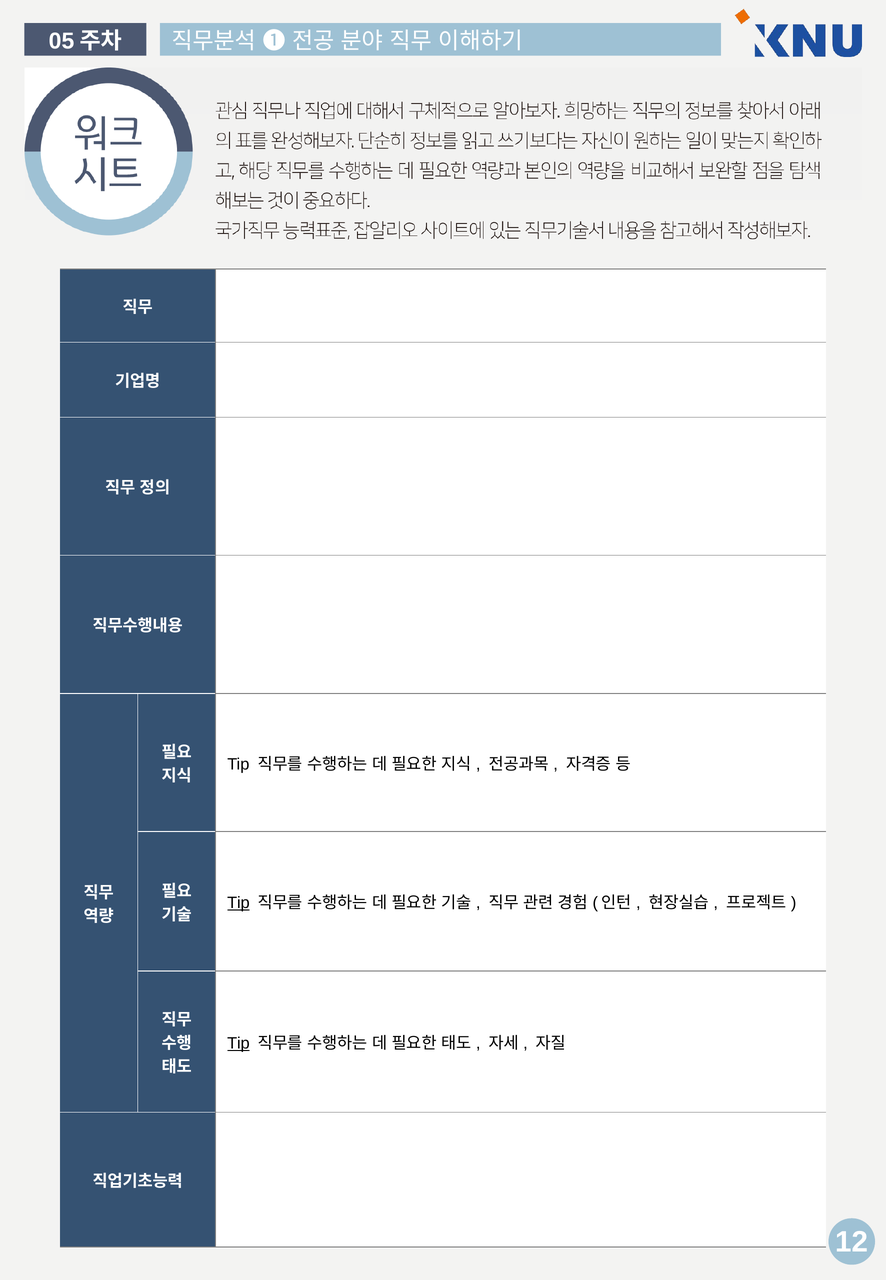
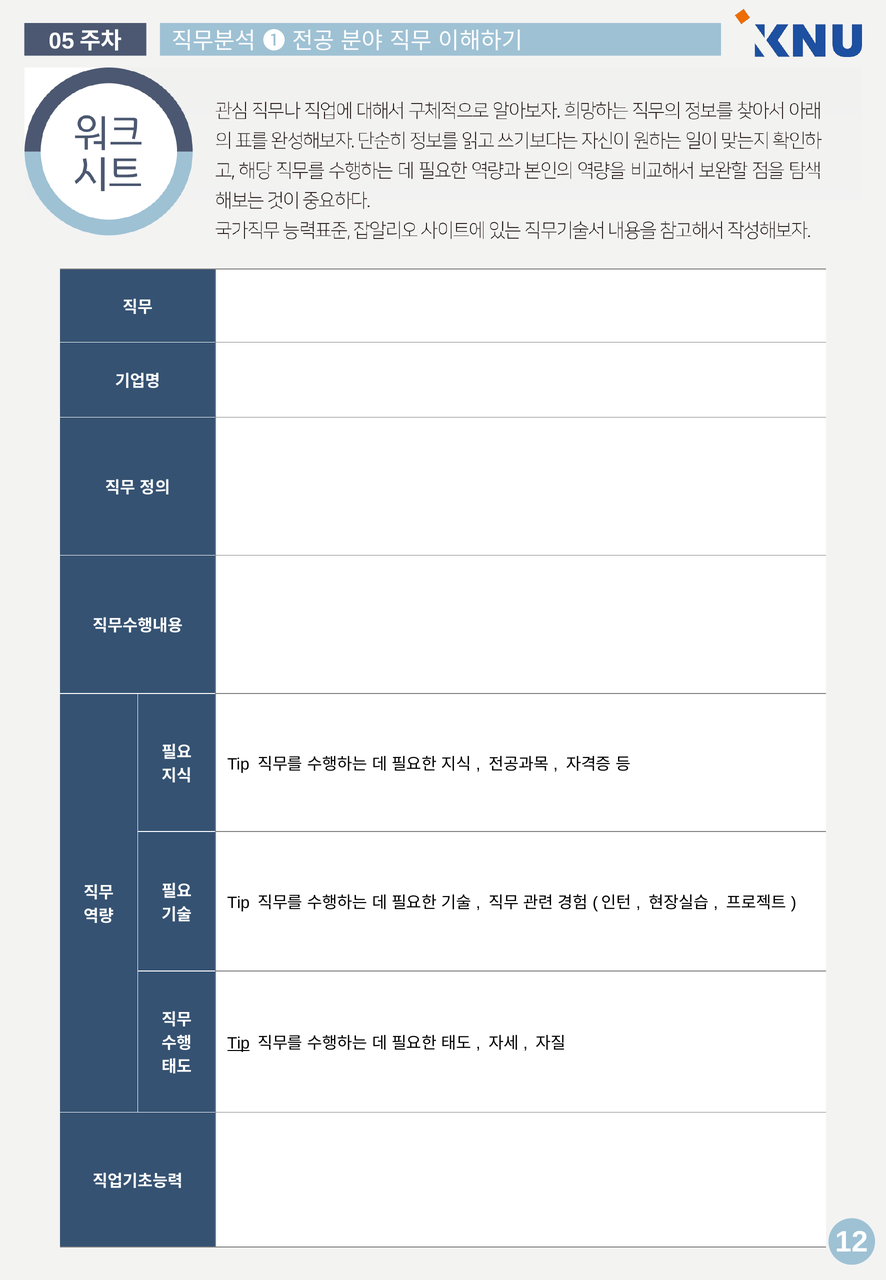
Tip at (238, 903) underline: present -> none
